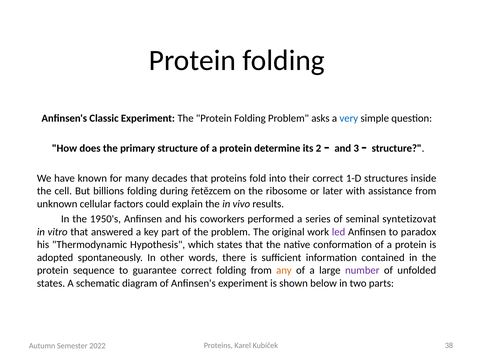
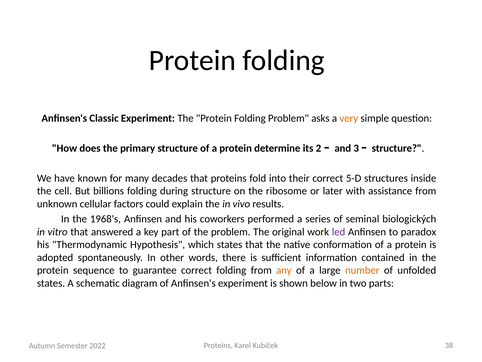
very colour: blue -> orange
1-D: 1-D -> 5-D
during řetězcem: řetězcem -> structure
1950's: 1950's -> 1968's
syntetizovat: syntetizovat -> biologických
number colour: purple -> orange
